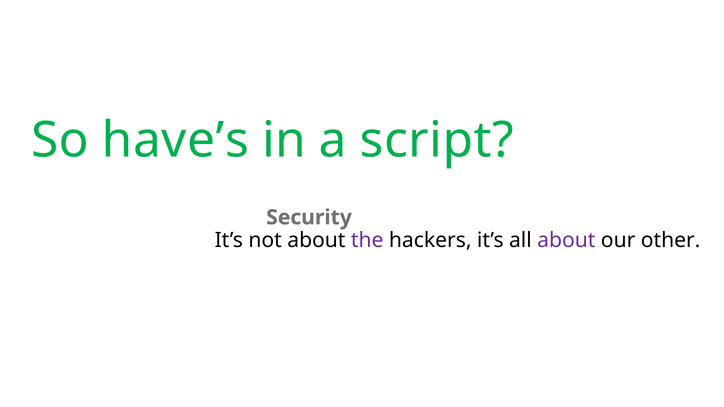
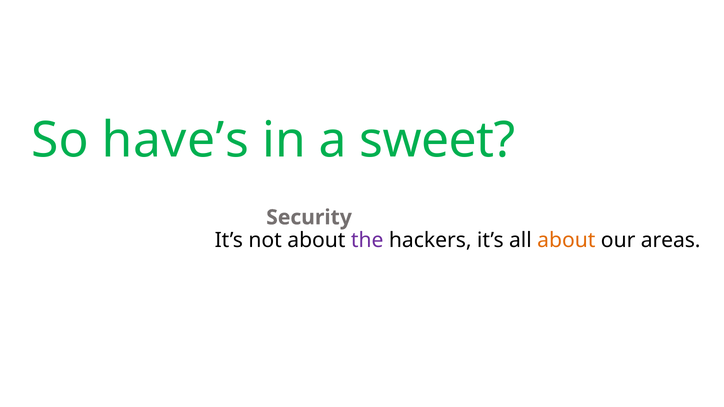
script: script -> sweet
about at (566, 240) colour: purple -> orange
other: other -> areas
